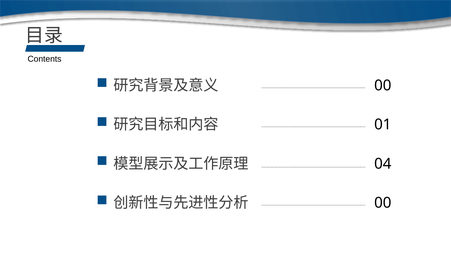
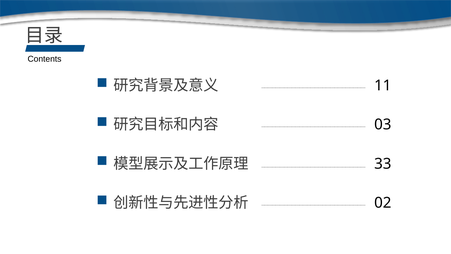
00 at (383, 85): 00 -> 11
01: 01 -> 03
04: 04 -> 33
00 at (383, 203): 00 -> 02
